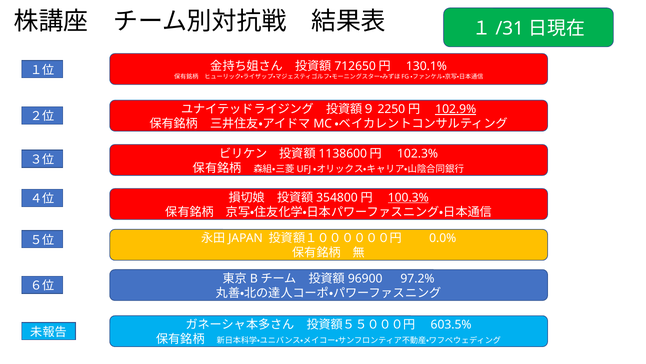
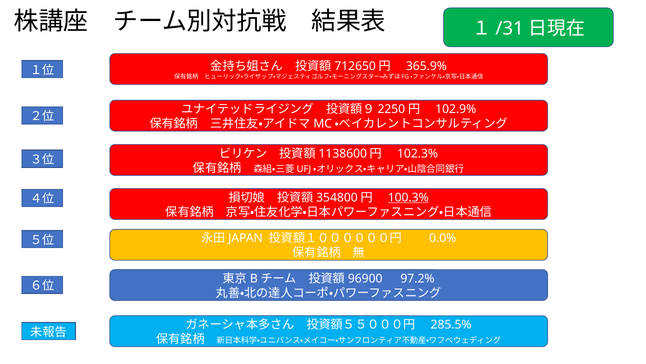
130.1%: 130.1% -> 365.9%
102.9% underline: present -> none
603.5%: 603.5% -> 285.5%
